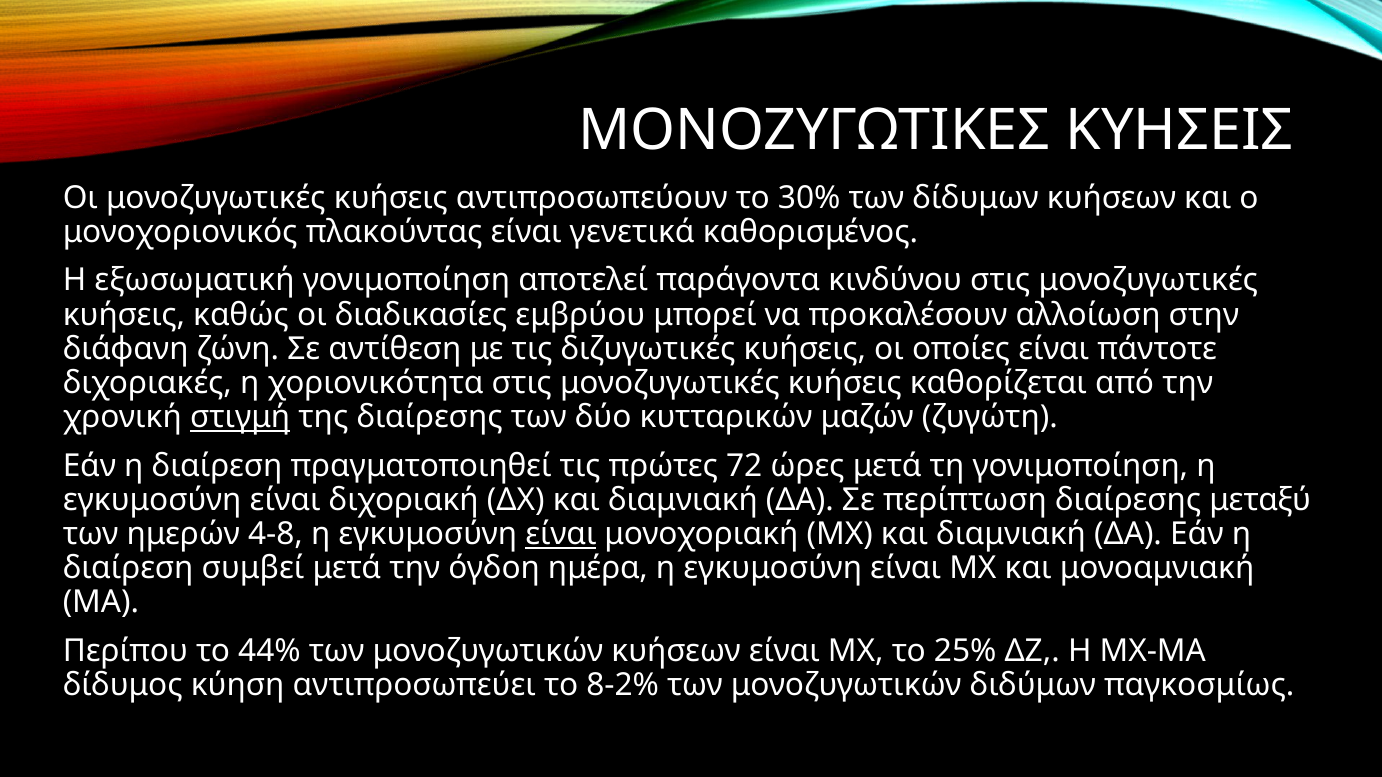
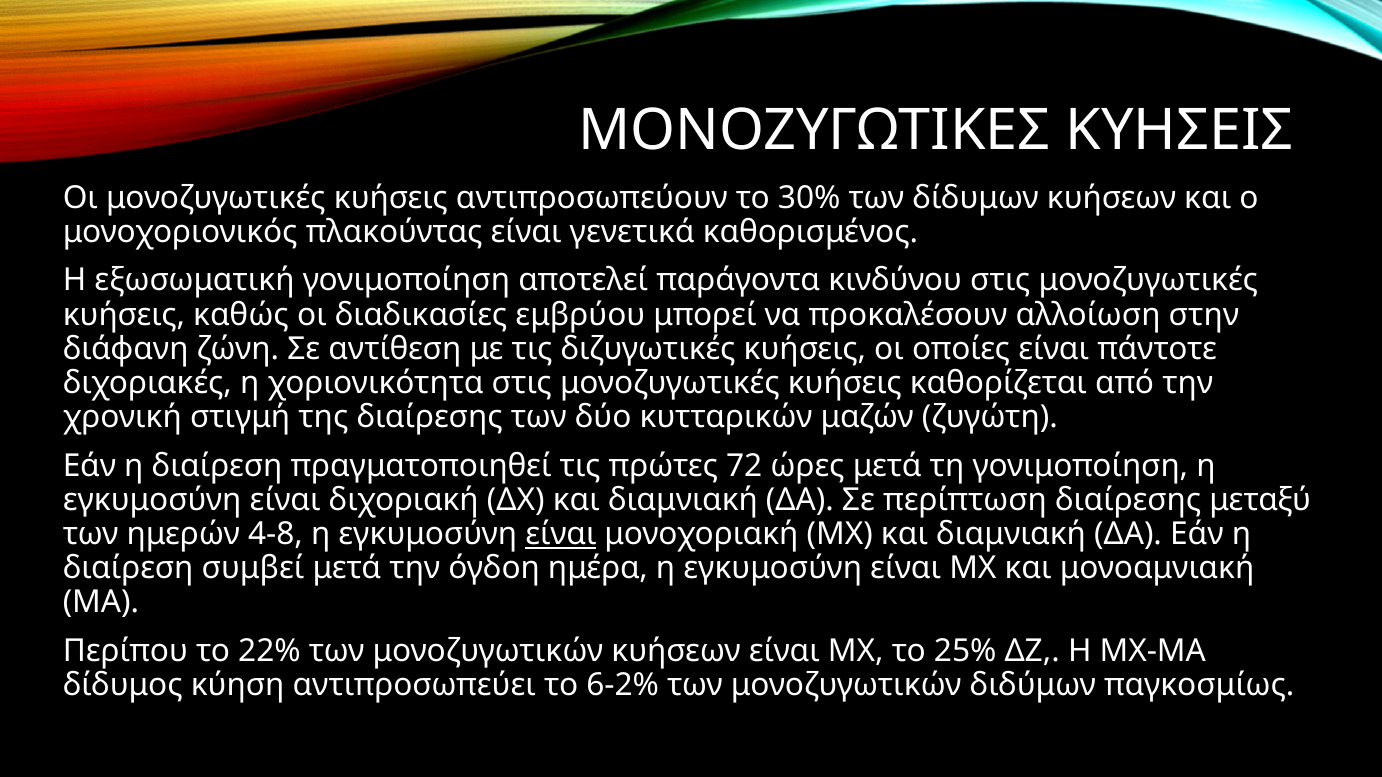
στιγμή underline: present -> none
44%: 44% -> 22%
8-2%: 8-2% -> 6-2%
